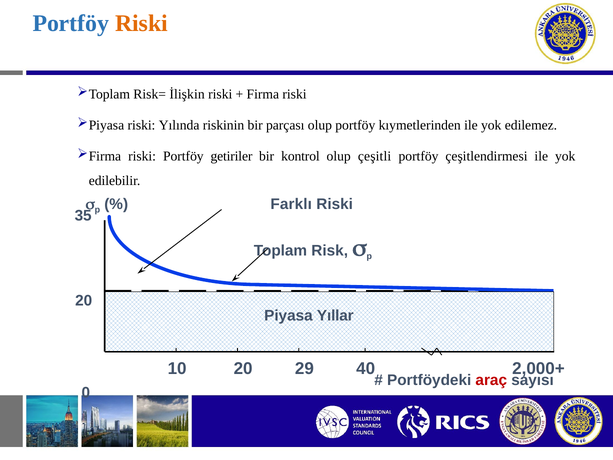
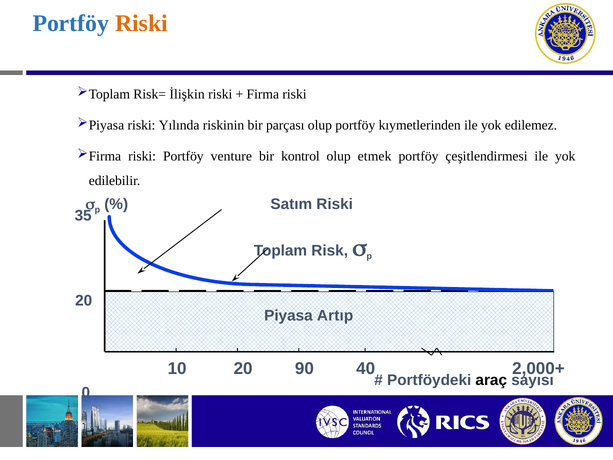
getiriler: getiriler -> venture
çeşitli: çeşitli -> etmek
Farklı: Farklı -> Satım
Yıllar: Yıllar -> Artıp
29: 29 -> 90
araç colour: red -> black
